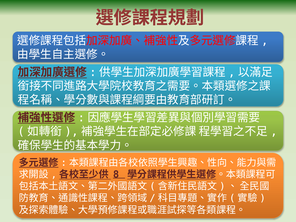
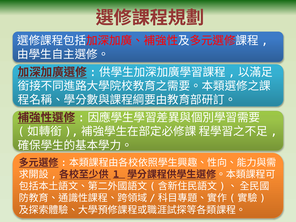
8: 8 -> 1
